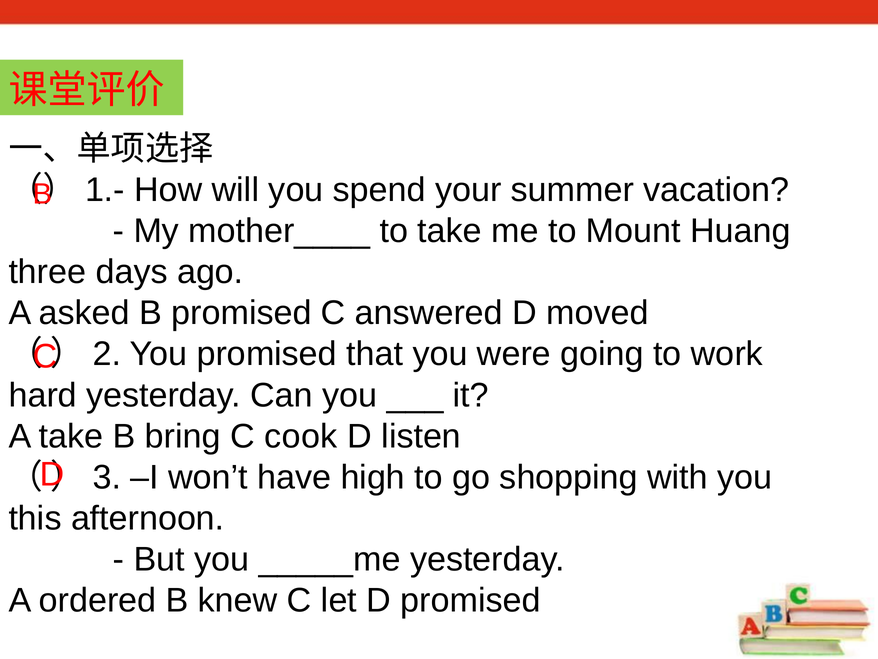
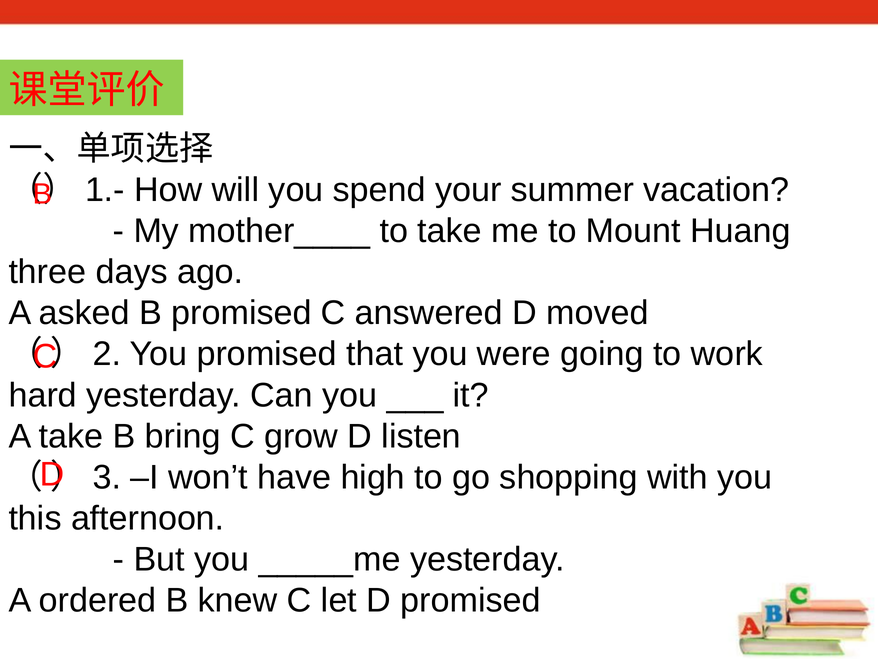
cook: cook -> grow
